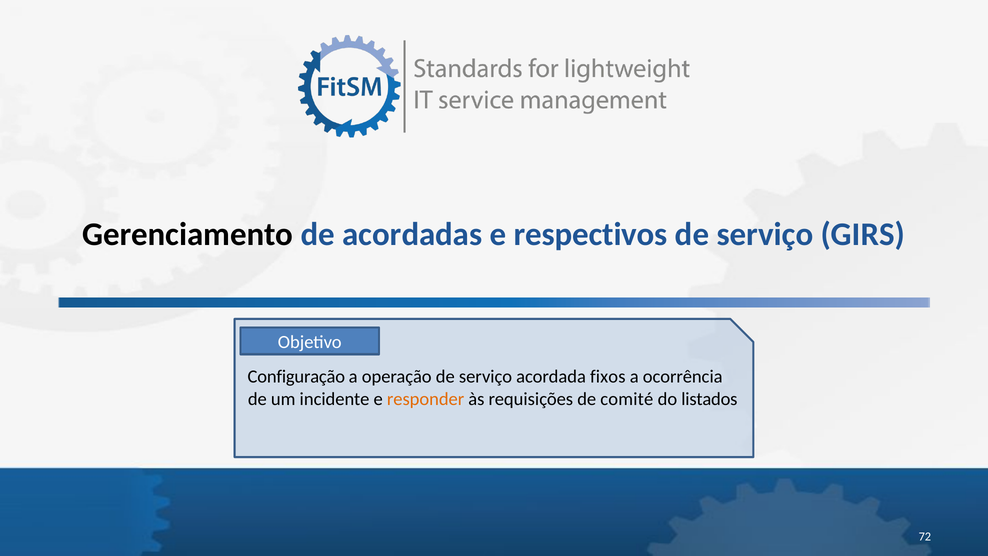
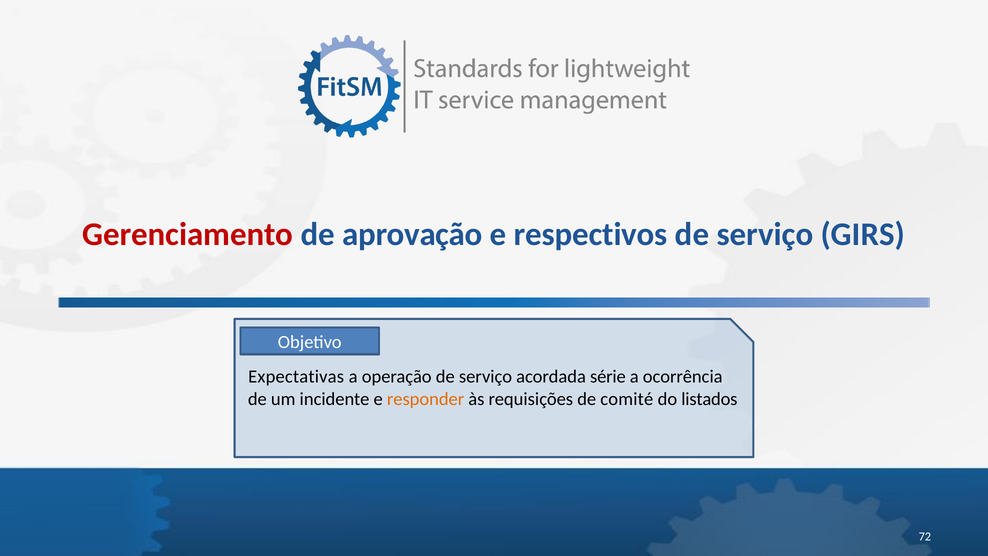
Gerenciamento colour: black -> red
acordadas: acordadas -> aprovação
Configuração: Configuração -> Expectativas
fixos: fixos -> série
